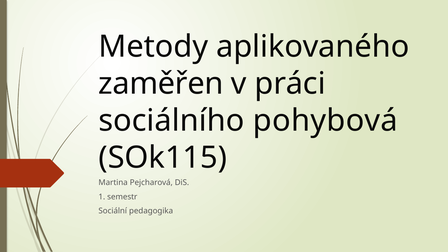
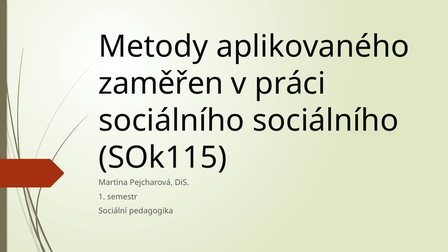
sociálního pohybová: pohybová -> sociálního
